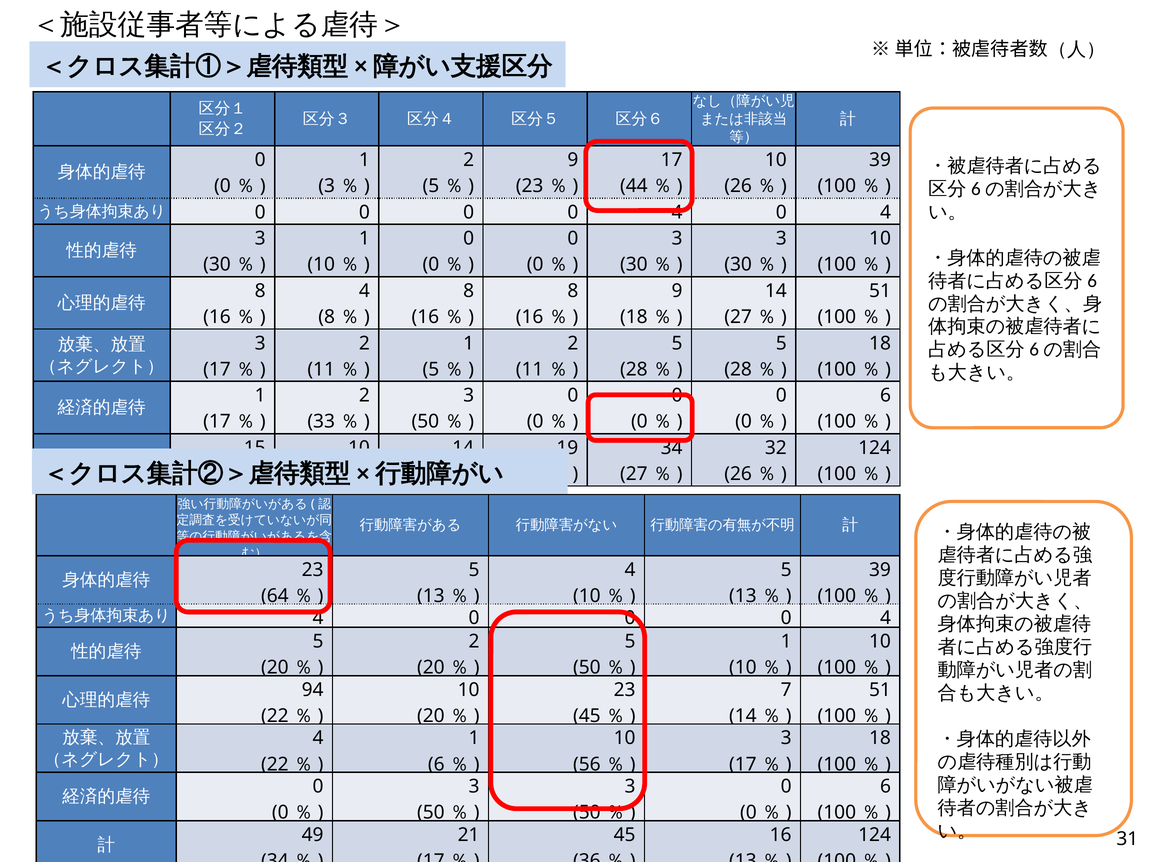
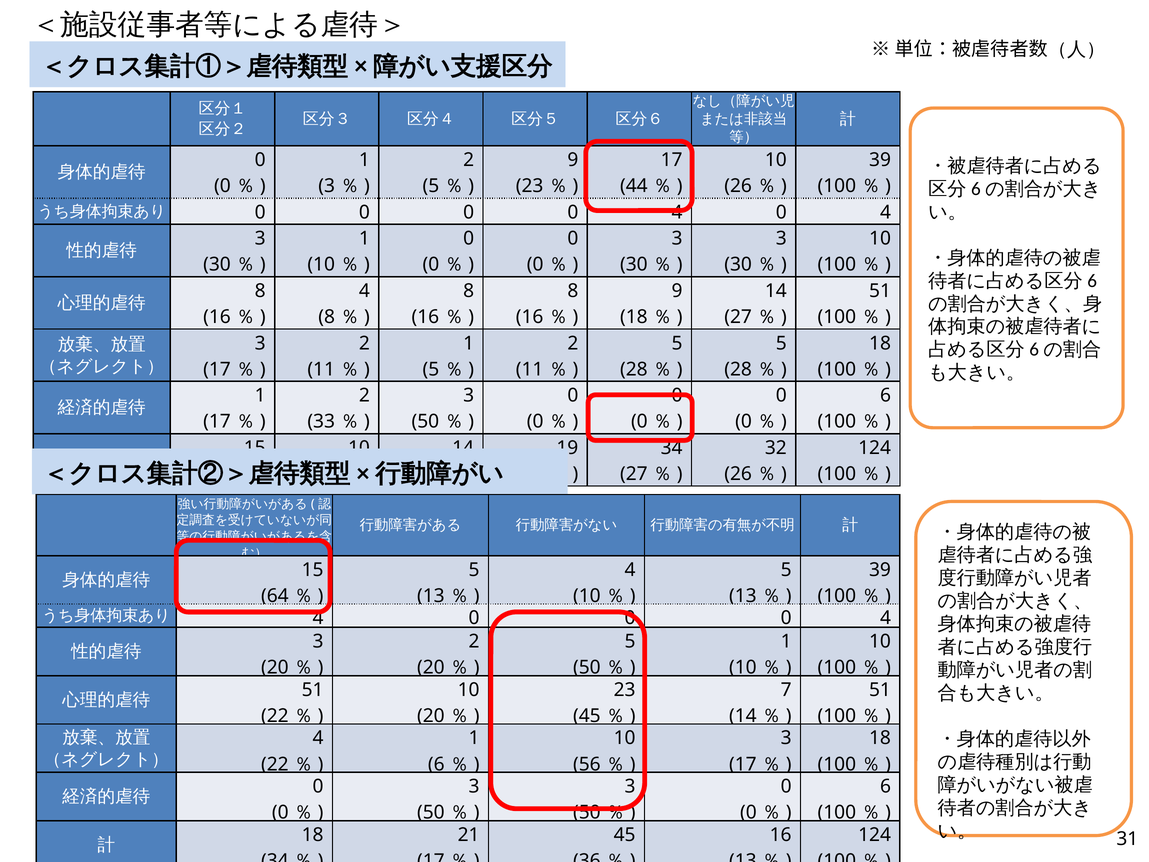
23 at (313, 570): 23 -> 15
5 at (318, 641): 5 -> 3
94 at (313, 690): 94 -> 51
49 at (313, 835): 49 -> 18
